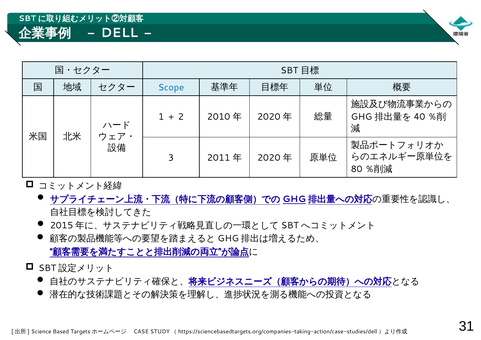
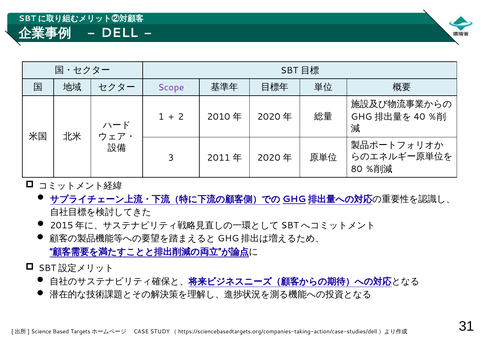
Scope colour: blue -> purple
